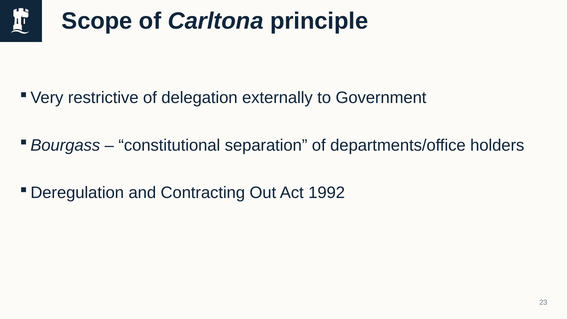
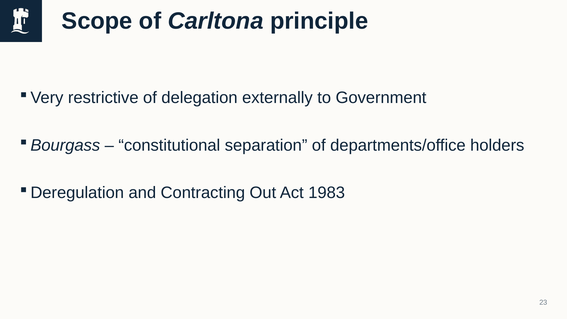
1992: 1992 -> 1983
